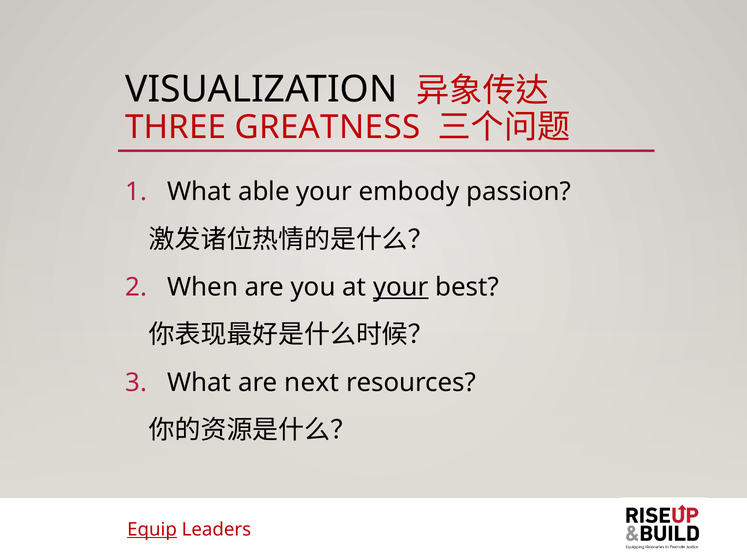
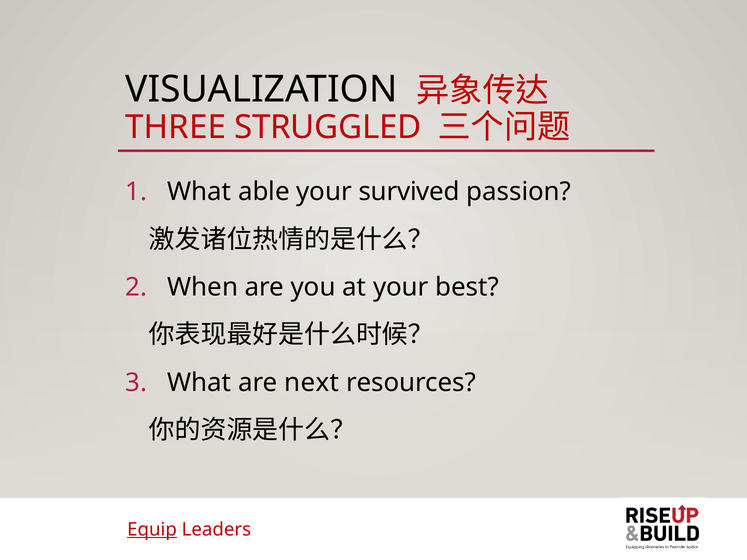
GREATNESS: GREATNESS -> STRUGGLED
embody: embody -> survived
your at (401, 287) underline: present -> none
